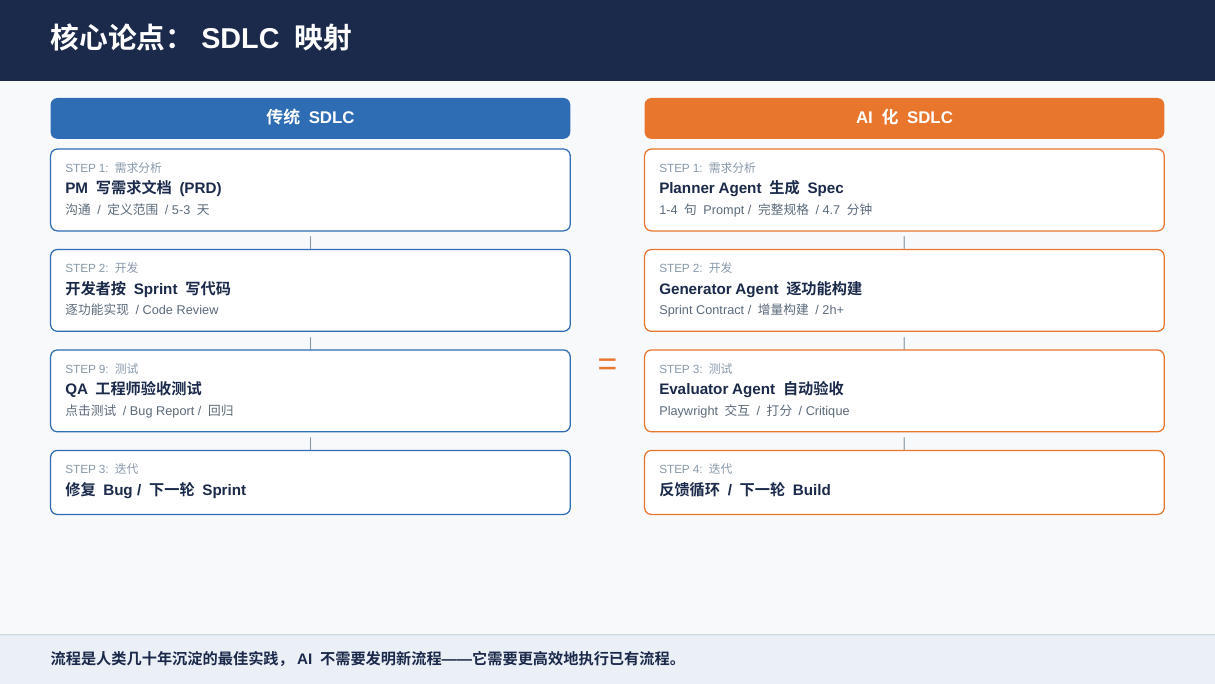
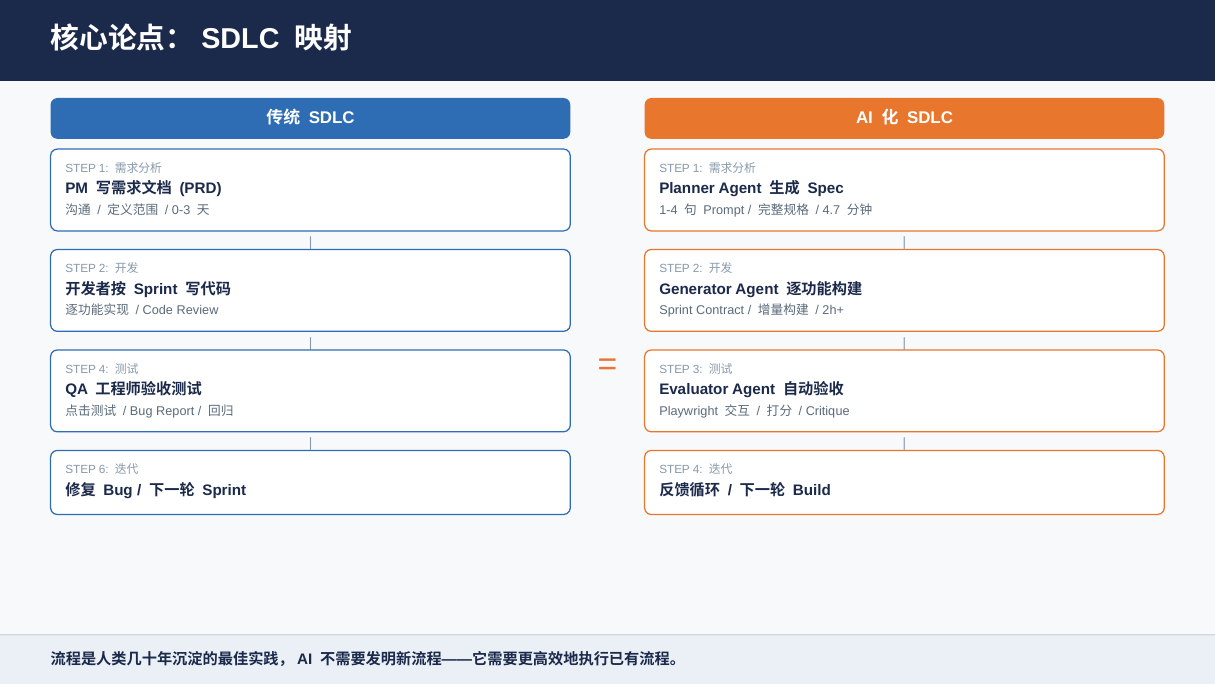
5-3: 5-3 -> 0-3
9 at (104, 369): 9 -> 4
3 at (104, 469): 3 -> 6
